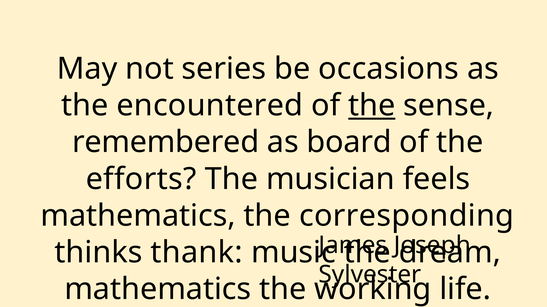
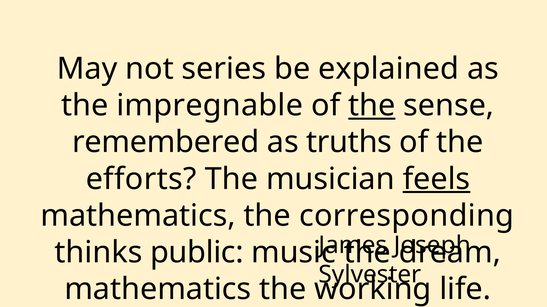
occasions: occasions -> explained
encountered: encountered -> impregnable
board: board -> truths
feels underline: none -> present
thank: thank -> public
